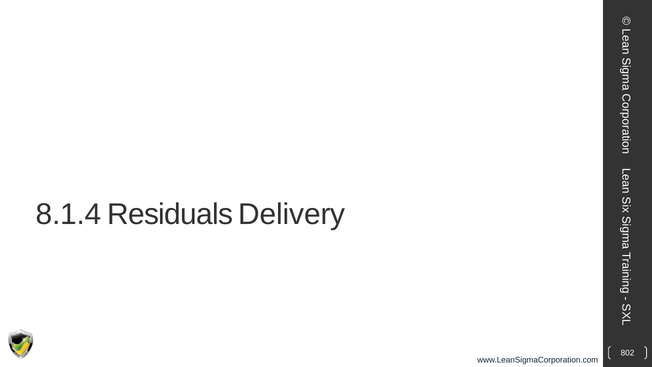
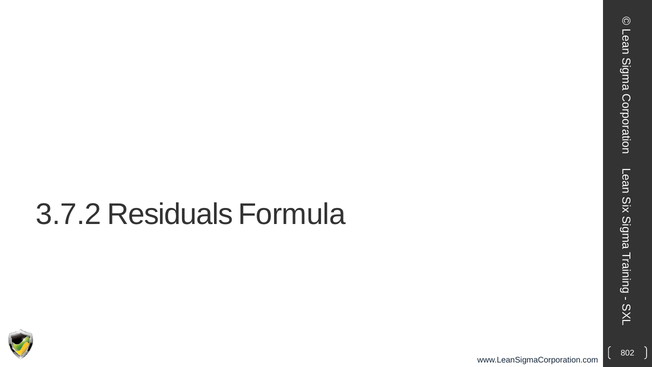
8.1.4: 8.1.4 -> 3.7.2
Delivery: Delivery -> Formula
